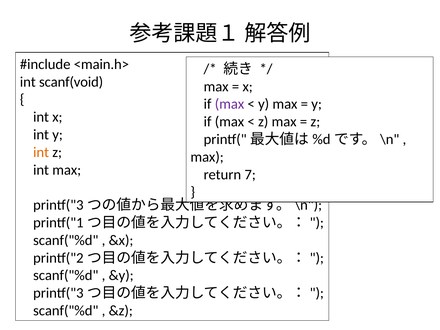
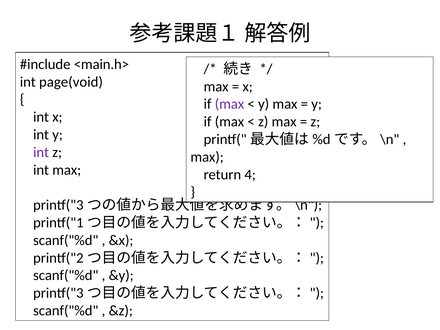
scanf(void: scanf(void -> page(void
int at (41, 152) colour: orange -> purple
7: 7 -> 4
